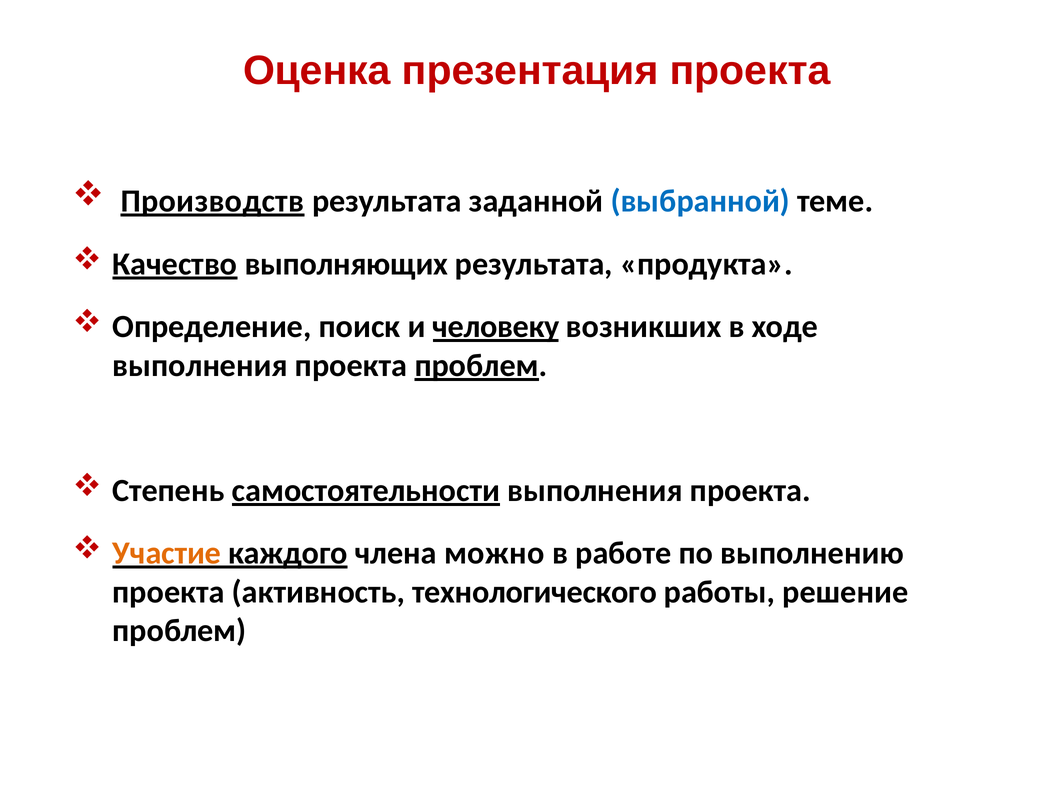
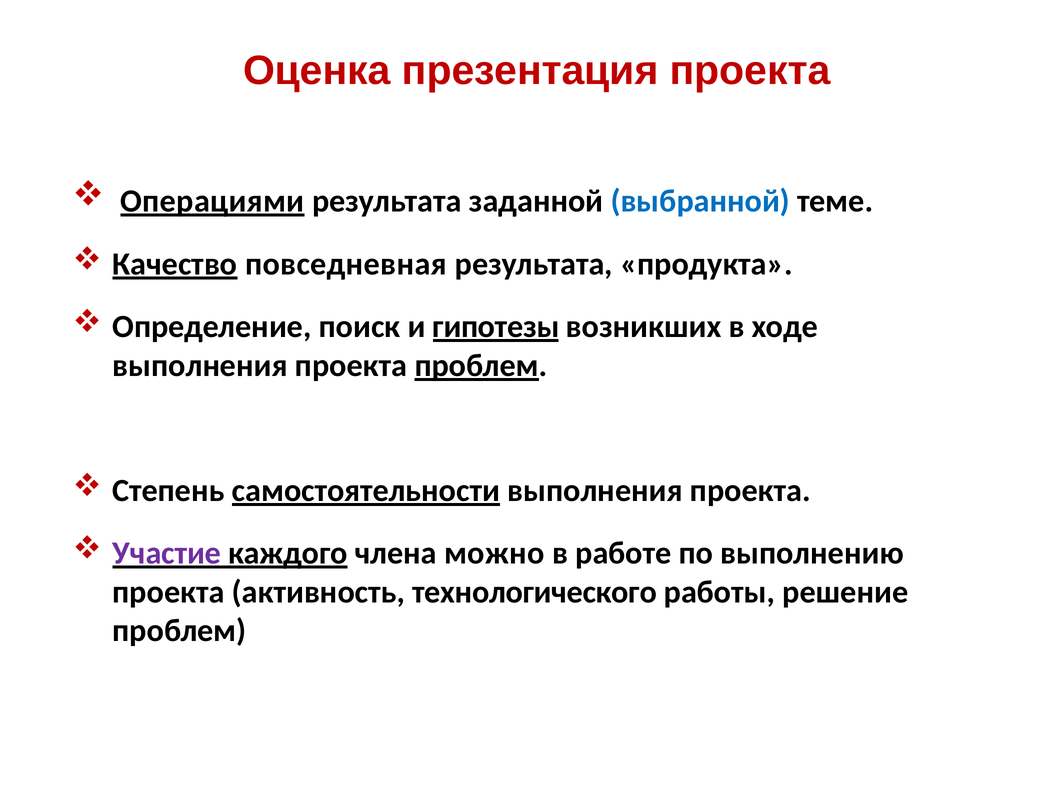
Производств: Производств -> Операциями
выполняющих: выполняющих -> повседневная
человеку: человеку -> гипотезы
Участие colour: orange -> purple
